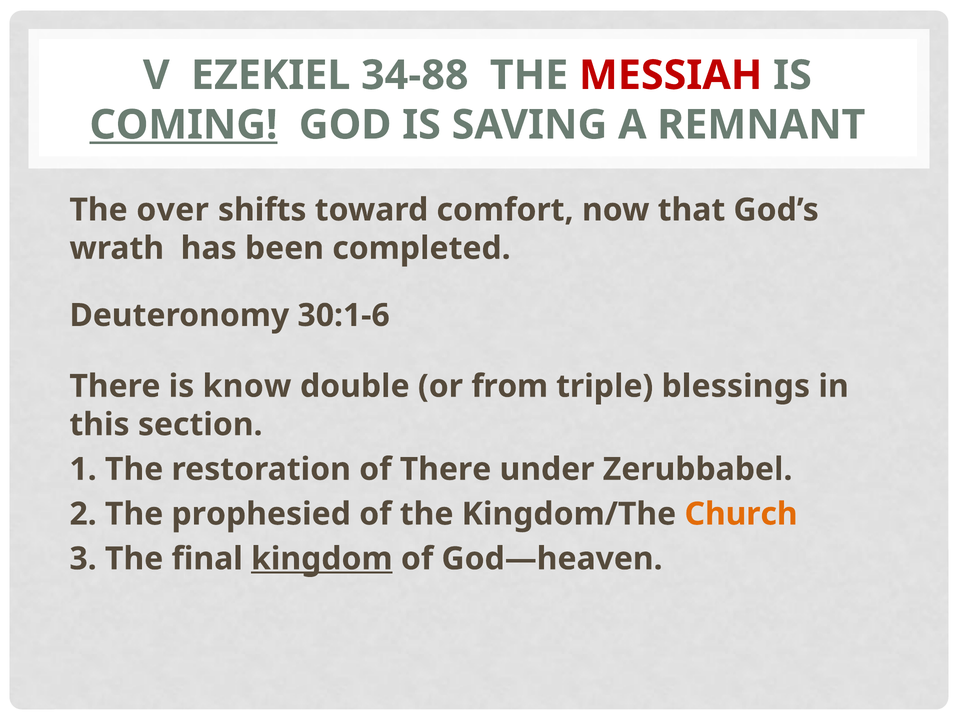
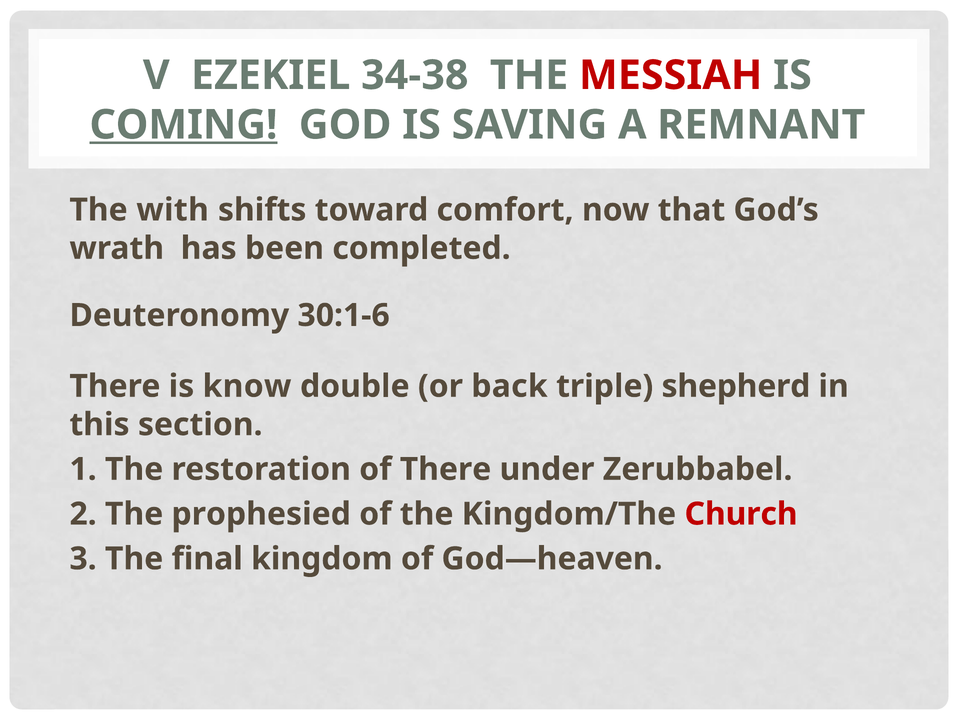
34-88: 34-88 -> 34-38
over: over -> with
from: from -> back
blessings: blessings -> shepherd
Church colour: orange -> red
kingdom underline: present -> none
